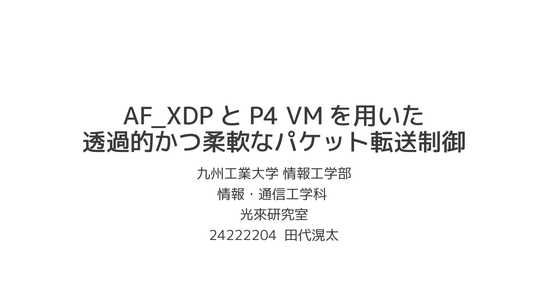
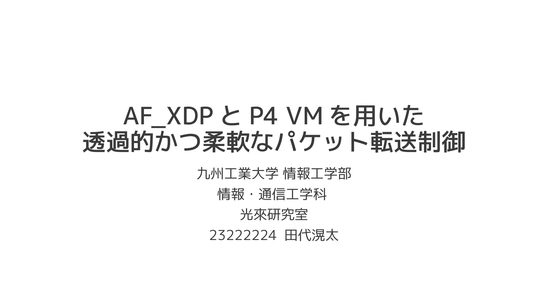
24222204: 24222204 -> 23222224
